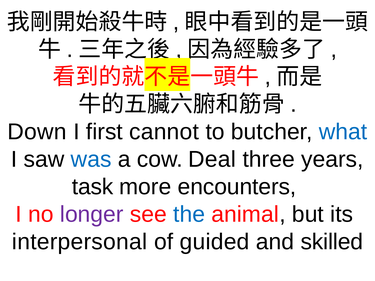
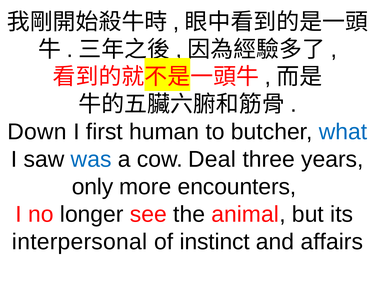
cannot: cannot -> human
task: task -> only
longer colour: purple -> black
the colour: blue -> black
guided: guided -> instinct
skilled: skilled -> affairs
